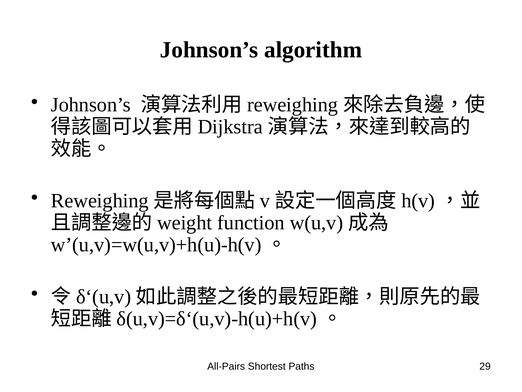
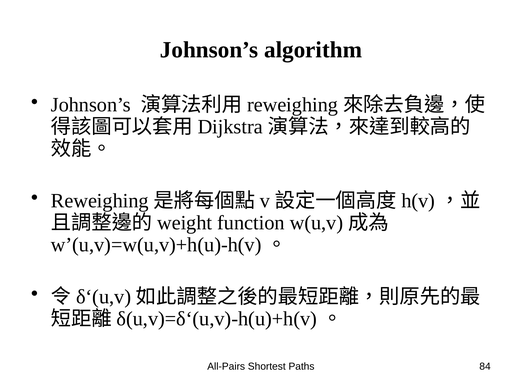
29: 29 -> 84
